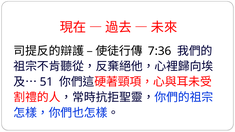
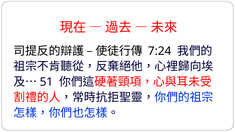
7:36: 7:36 -> 7:24
